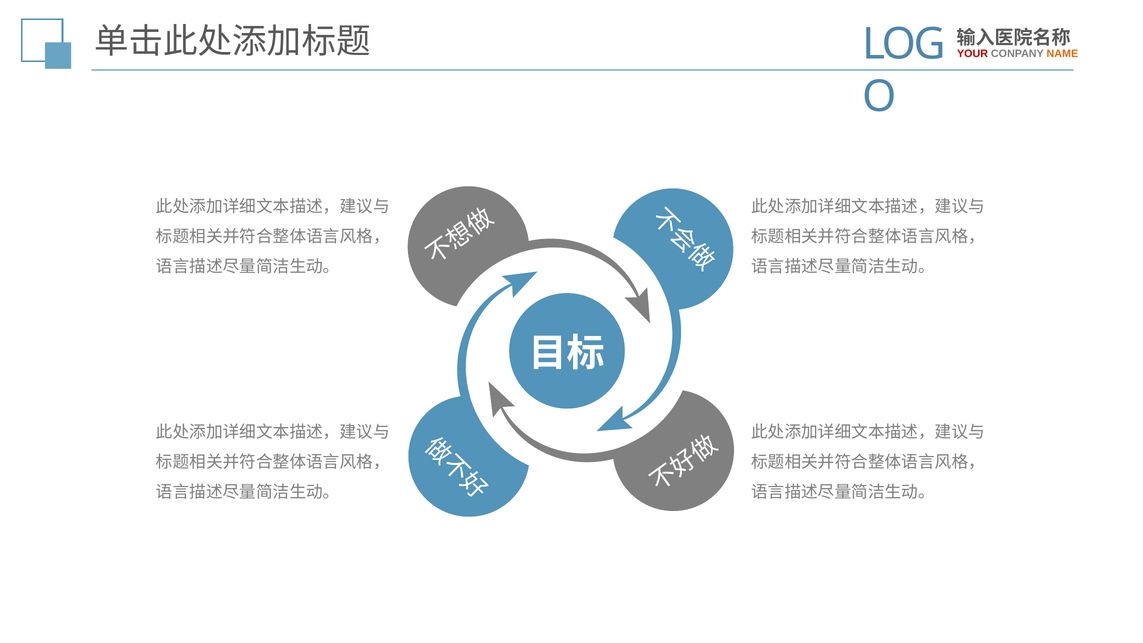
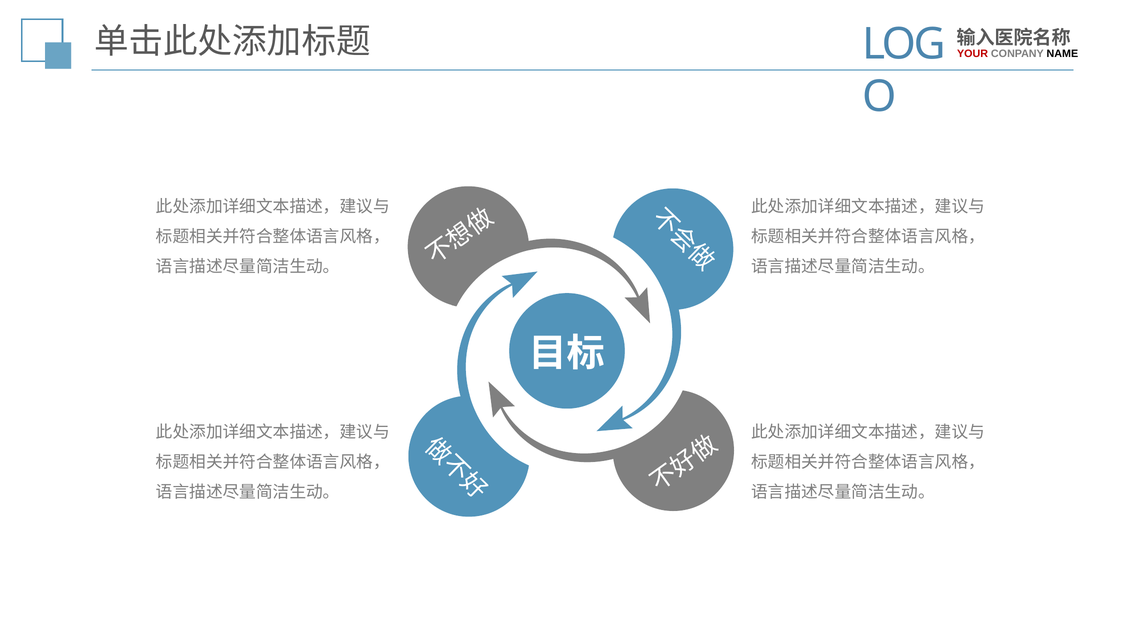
NAME colour: orange -> black
